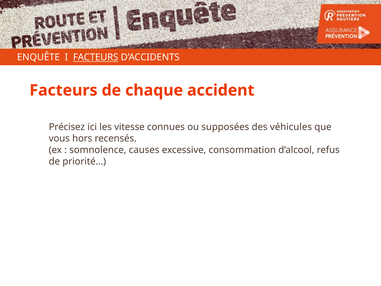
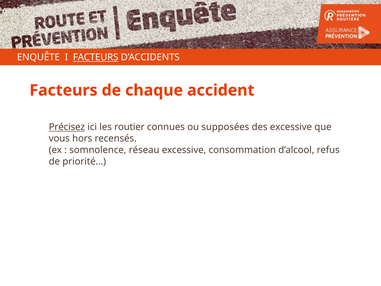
Précisez underline: none -> present
vitesse: vitesse -> routier
des véhicules: véhicules -> excessive
causes: causes -> réseau
